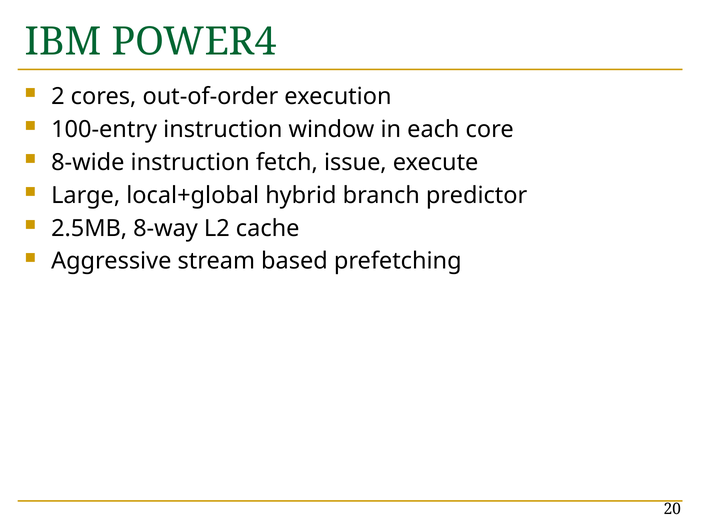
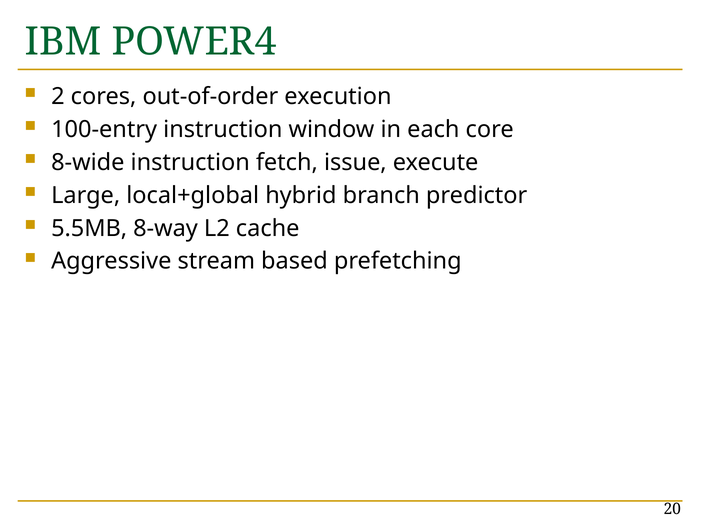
2.5MB: 2.5MB -> 5.5MB
